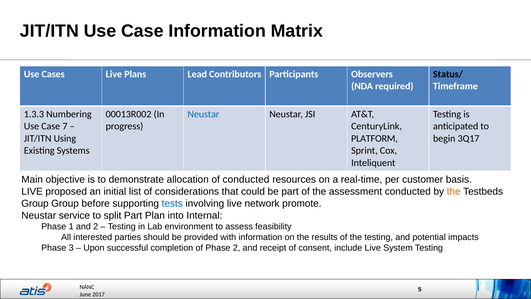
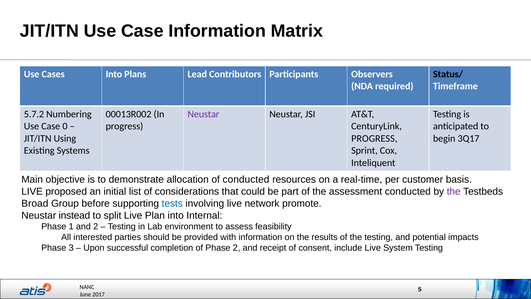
Cases Live: Live -> Into
1.3.3: 1.3.3 -> 5.7.2
Neustar at (203, 114) colour: blue -> purple
7: 7 -> 0
PLATFORM at (374, 138): PLATFORM -> PROGRESS
the at (454, 191) colour: orange -> purple
Group at (35, 203): Group -> Broad
service: service -> instead
split Part: Part -> Live
